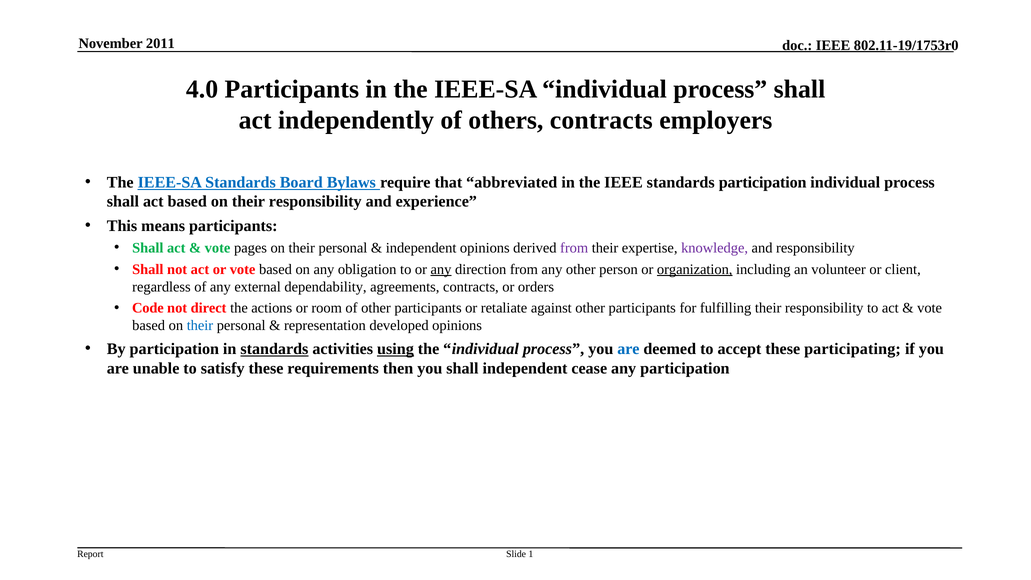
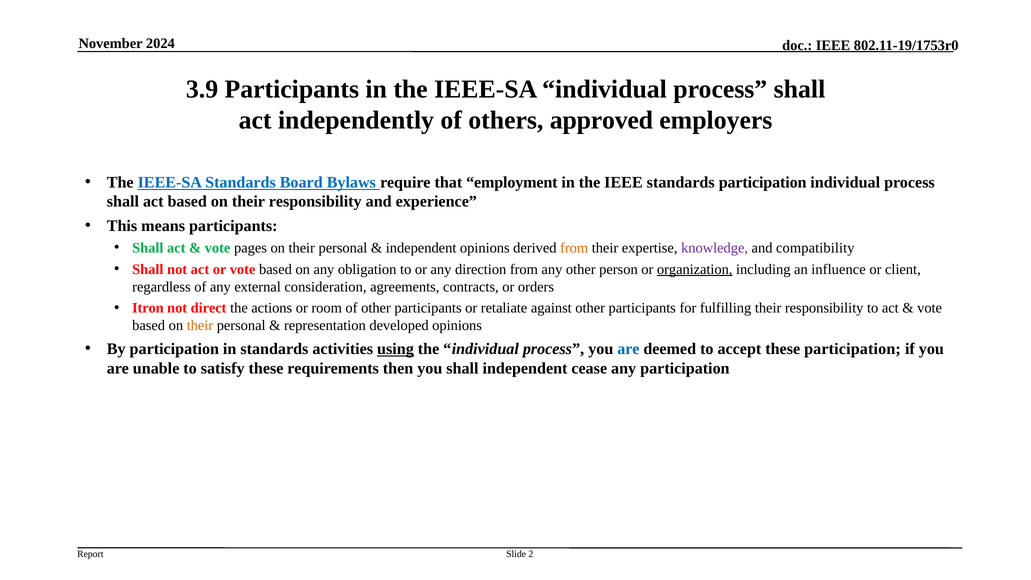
2011: 2011 -> 2024
4.0: 4.0 -> 3.9
others contracts: contracts -> approved
abbreviated: abbreviated -> employment
from at (574, 248) colour: purple -> orange
and responsibility: responsibility -> compatibility
any at (441, 269) underline: present -> none
volunteer: volunteer -> influence
dependability: dependability -> consideration
Code: Code -> Itron
their at (200, 326) colour: blue -> orange
standards at (274, 349) underline: present -> none
these participating: participating -> participation
1: 1 -> 2
